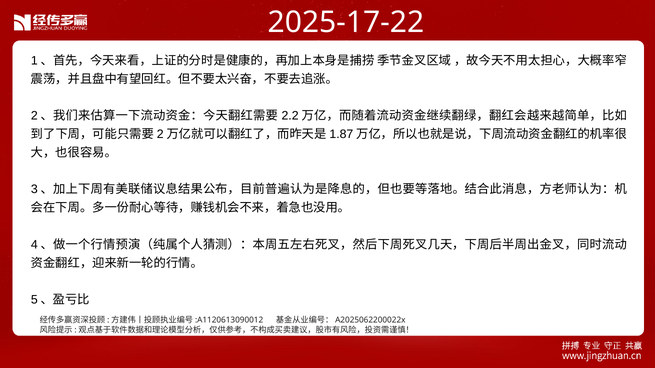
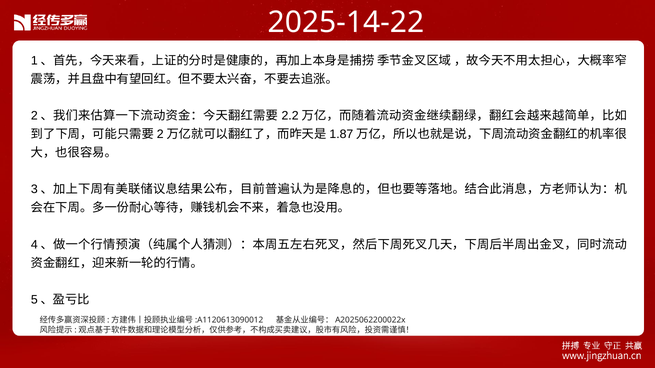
2025-17-22: 2025-17-22 -> 2025-14-22
